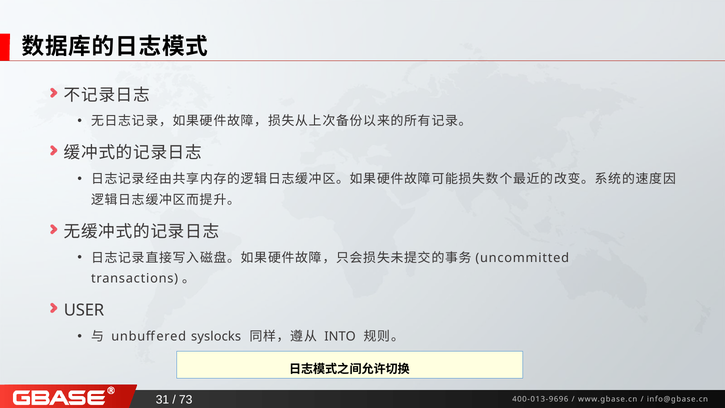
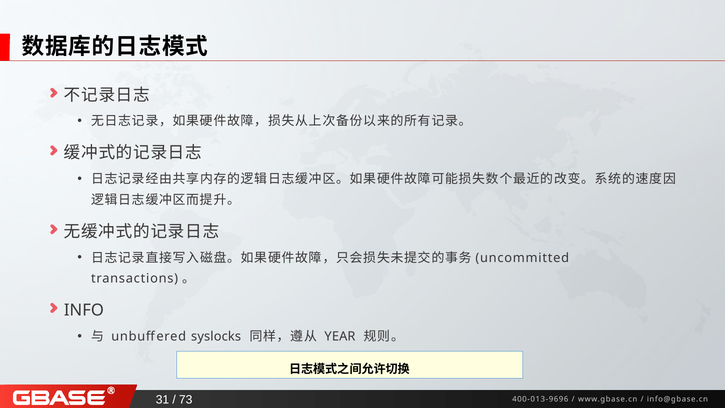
USER: USER -> INFO
INTO: INTO -> YEAR
